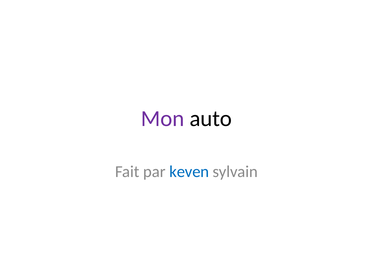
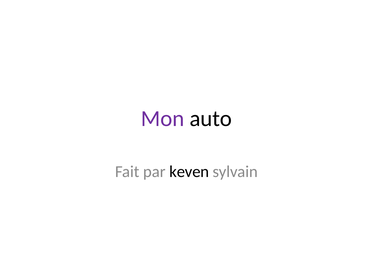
keven colour: blue -> black
